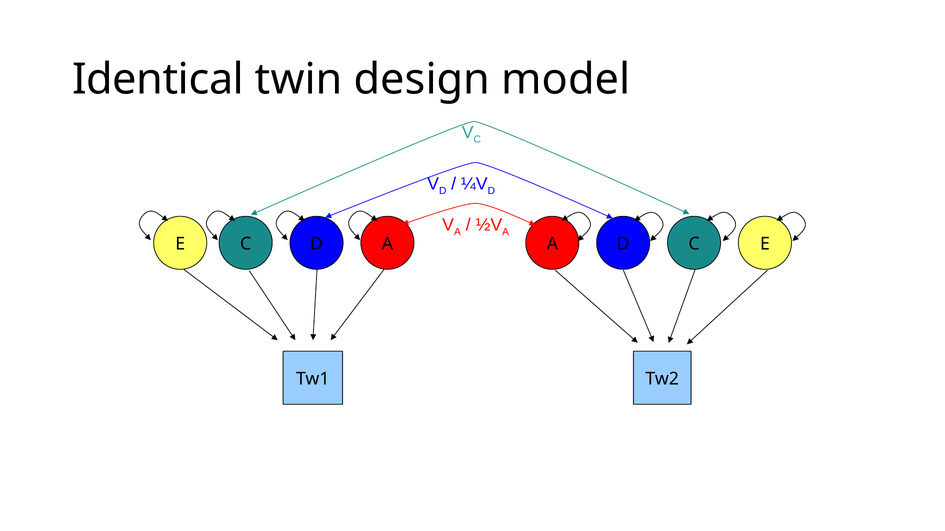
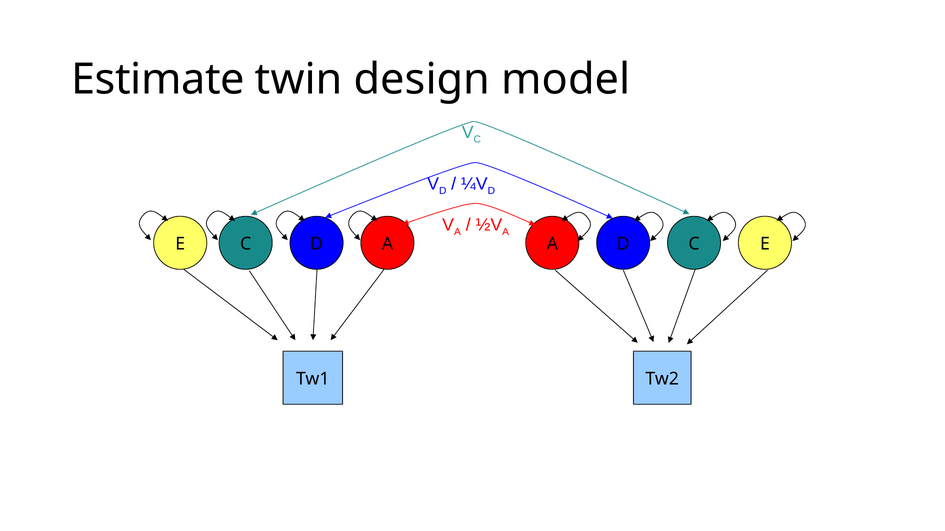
Identical: Identical -> Estimate
